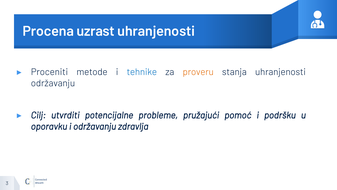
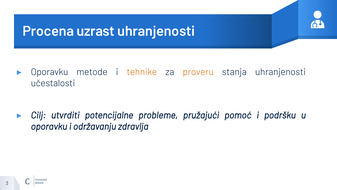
Proceniti at (49, 72): Proceniti -> Oporavku
tehnike colour: blue -> orange
održavanju at (53, 83): održavanju -> učestalosti
